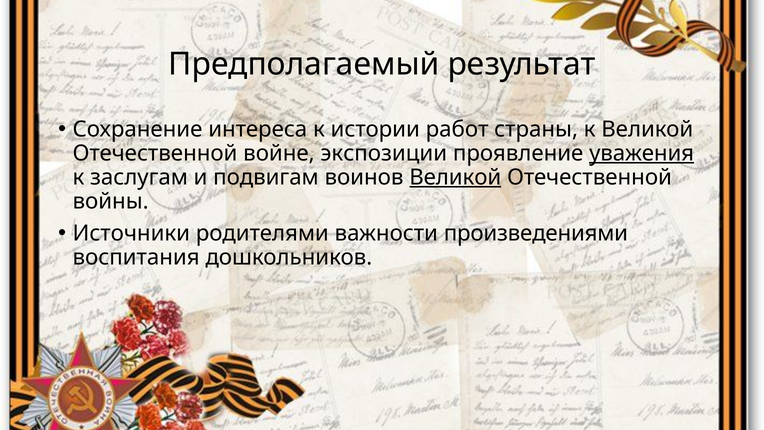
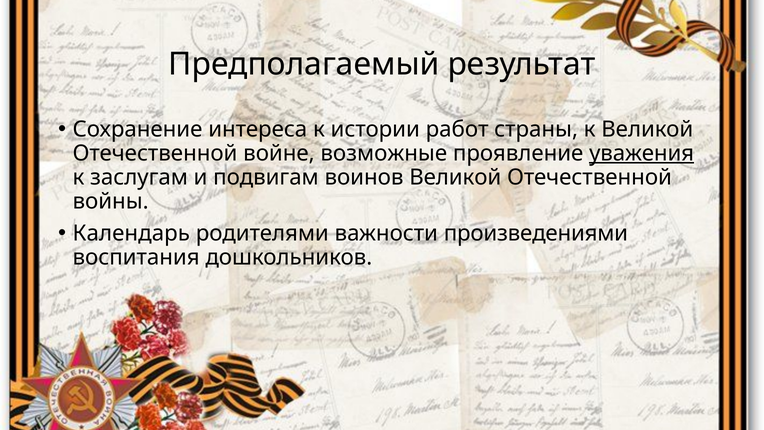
экспозиции: экспозиции -> возможные
Великой at (455, 177) underline: present -> none
Источники: Источники -> Календарь
